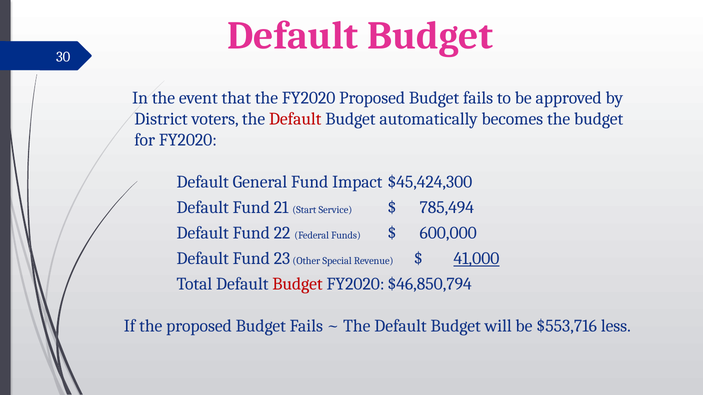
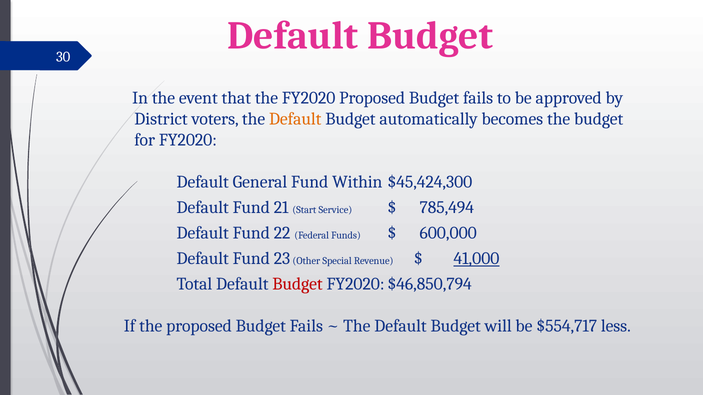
Default at (295, 119) colour: red -> orange
Impact: Impact -> Within
$553,716: $553,716 -> $554,717
